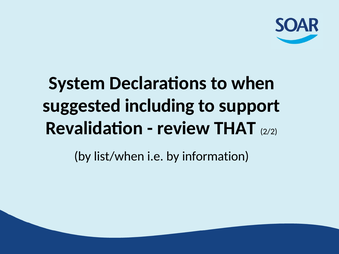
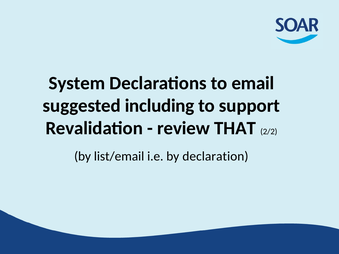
when: when -> email
list/when: list/when -> list/email
information: information -> declaration
